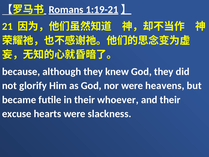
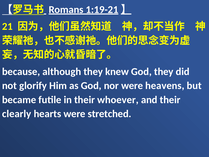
excuse: excuse -> clearly
slackness: slackness -> stretched
